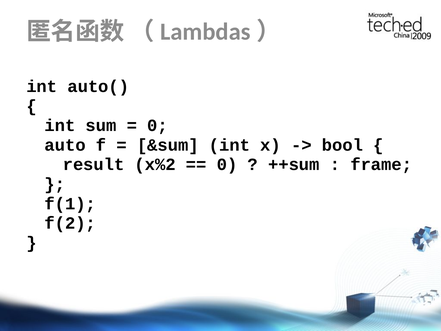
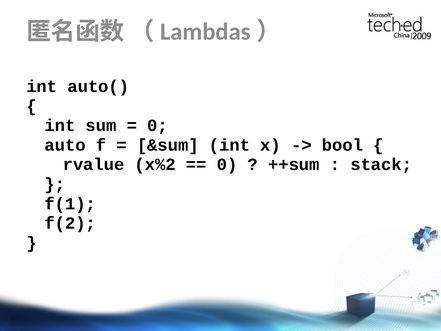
result: result -> rvalue
frame: frame -> stack
